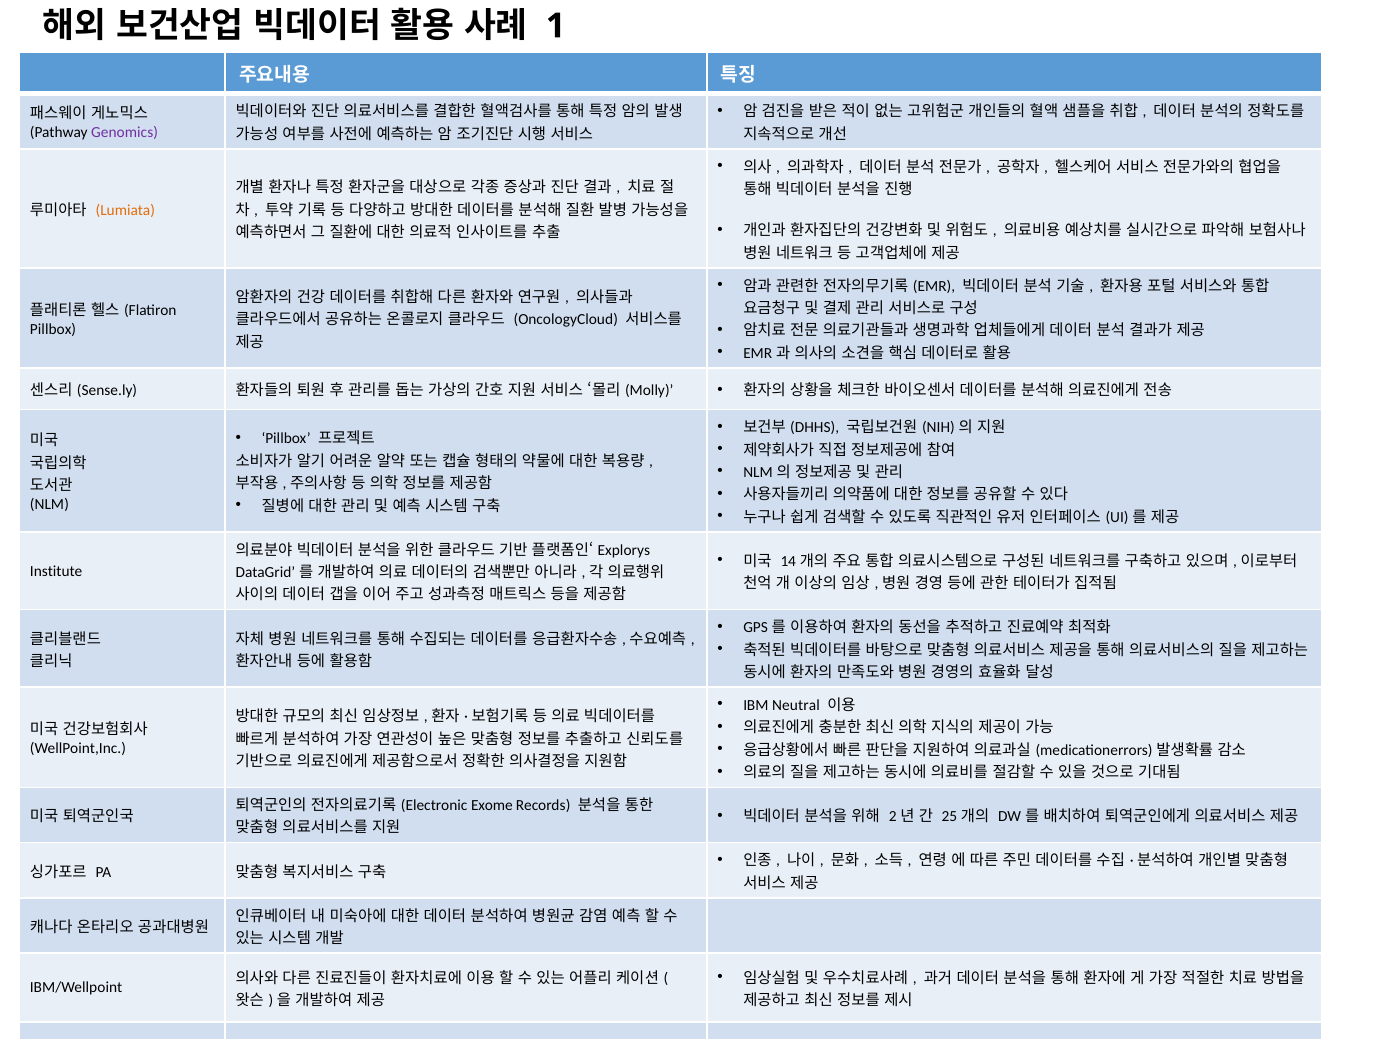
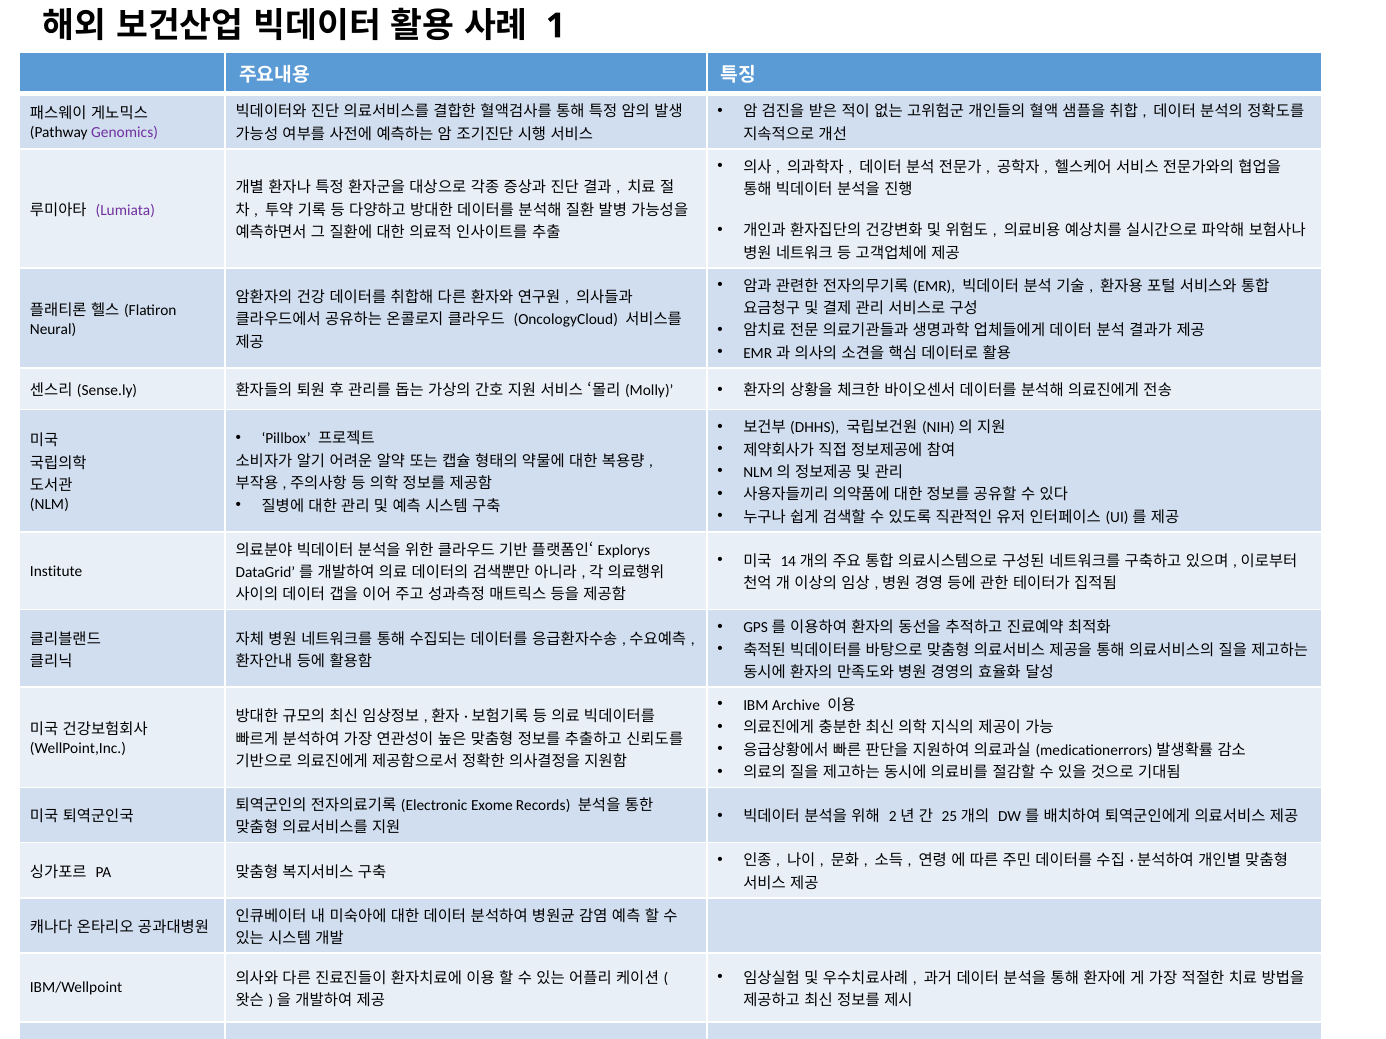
Lumiata colour: orange -> purple
Pillbox at (53, 330): Pillbox -> Neural
IBM Neutral: Neutral -> Archive
